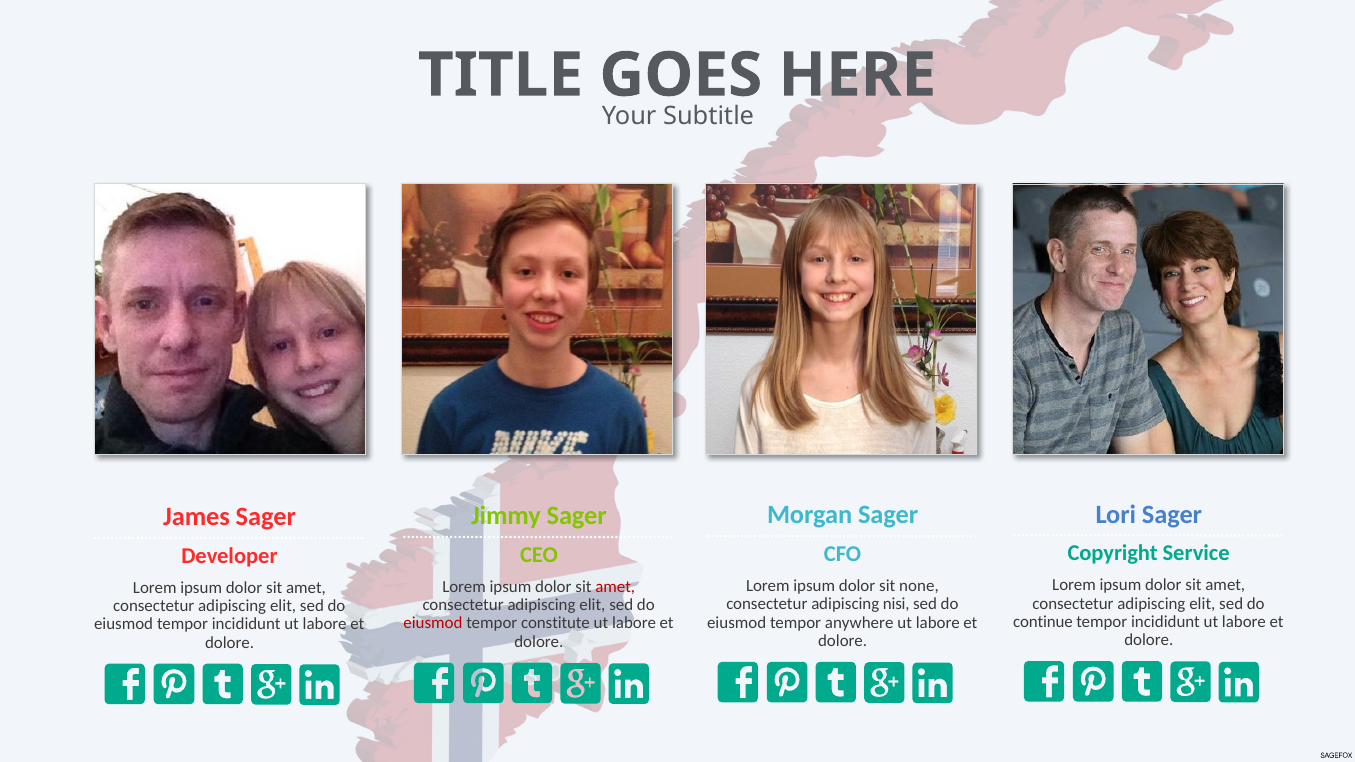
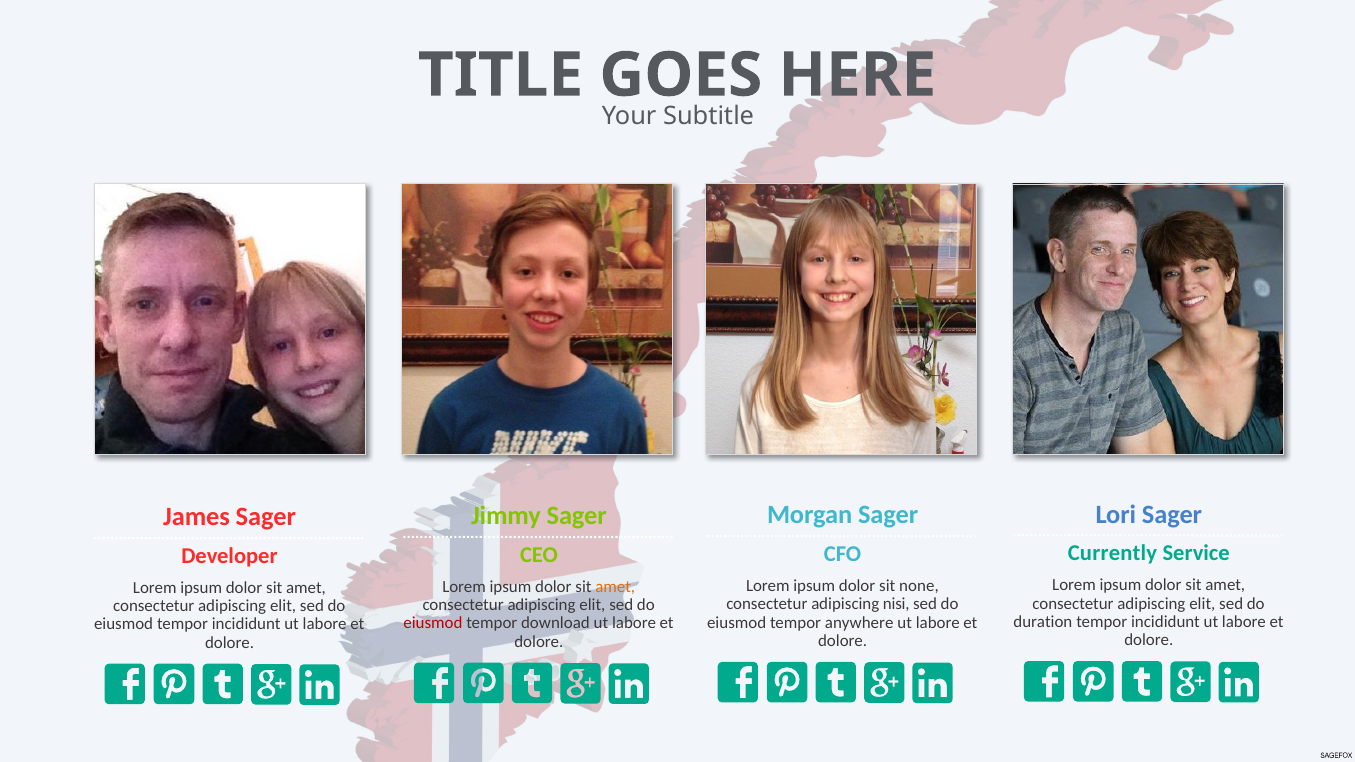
Copyright: Copyright -> Currently
amet at (615, 587) colour: red -> orange
continue: continue -> duration
constitute: constitute -> download
